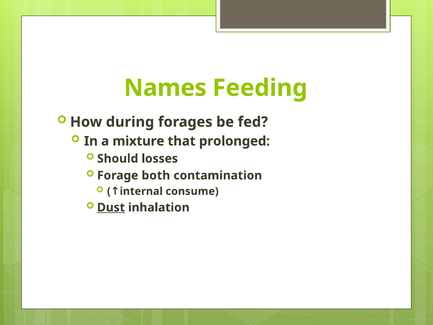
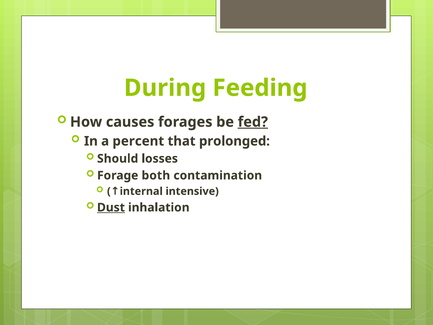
Names: Names -> During
during: during -> causes
fed underline: none -> present
mixture: mixture -> percent
consume: consume -> intensive
